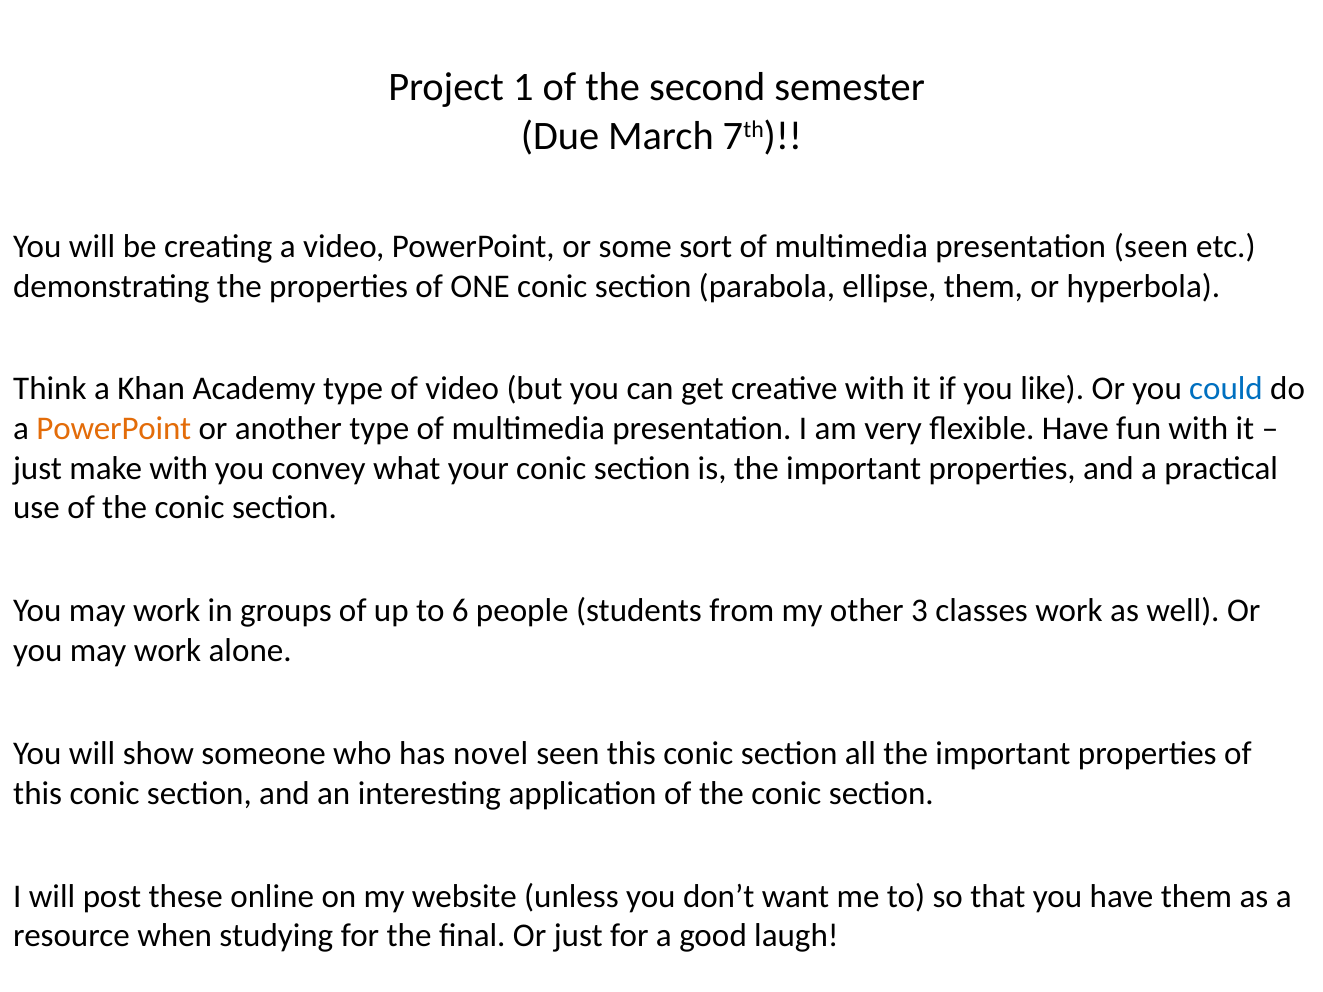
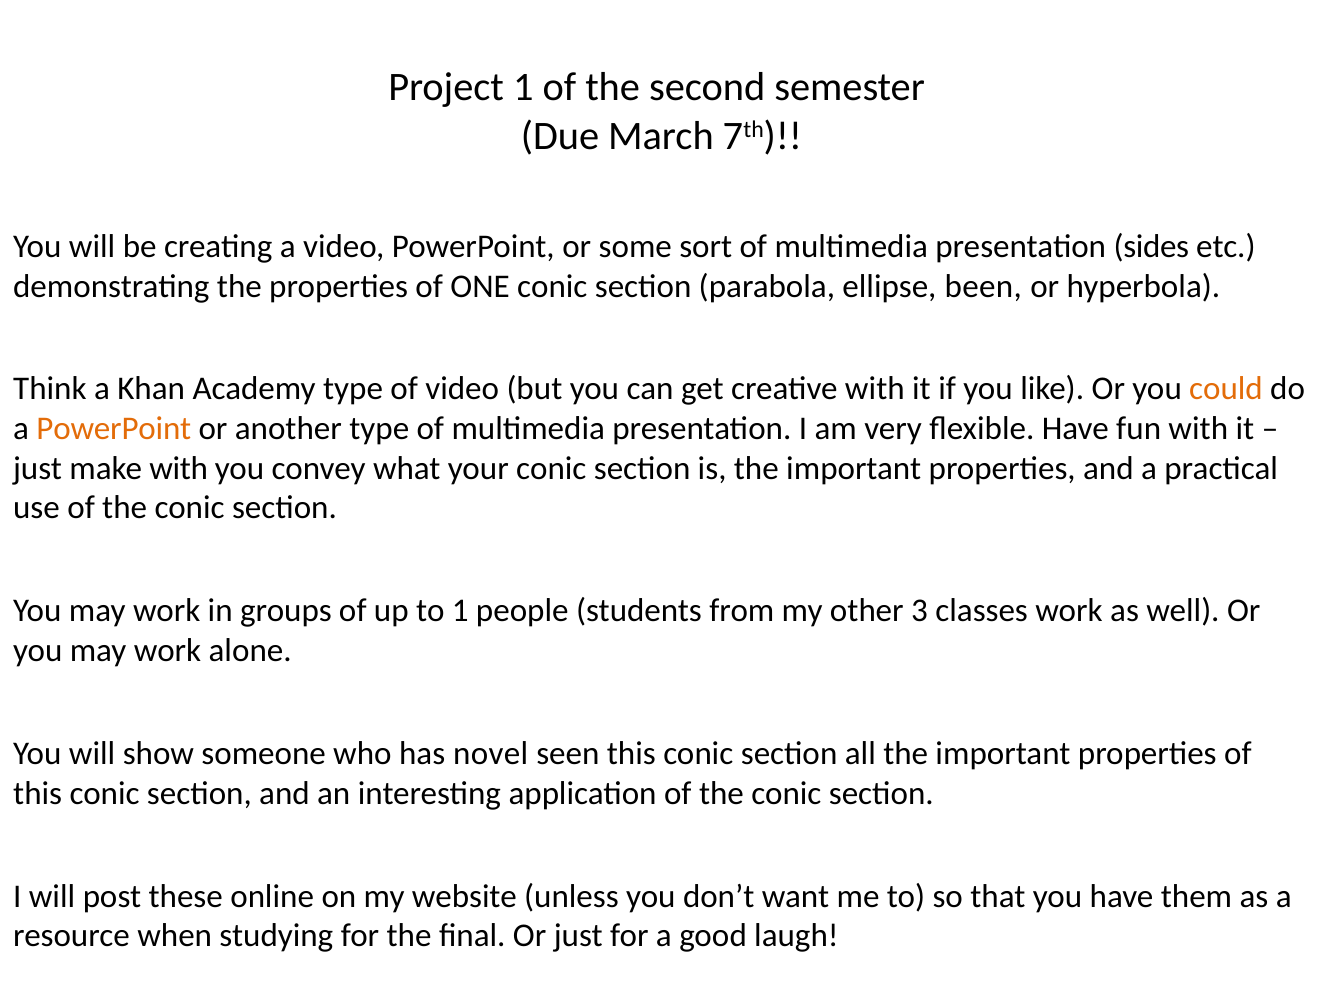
presentation seen: seen -> sides
ellipse them: them -> been
could colour: blue -> orange
to 6: 6 -> 1
